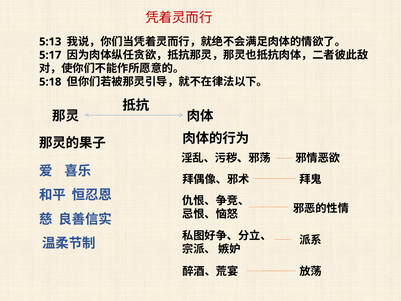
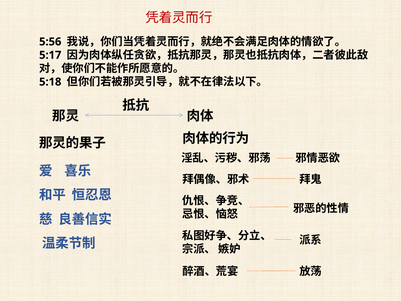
5:13: 5:13 -> 5:56
